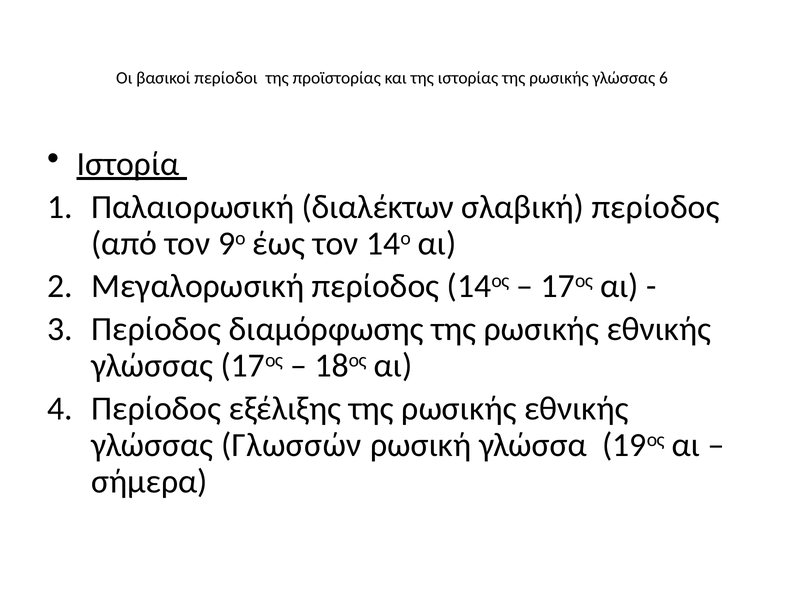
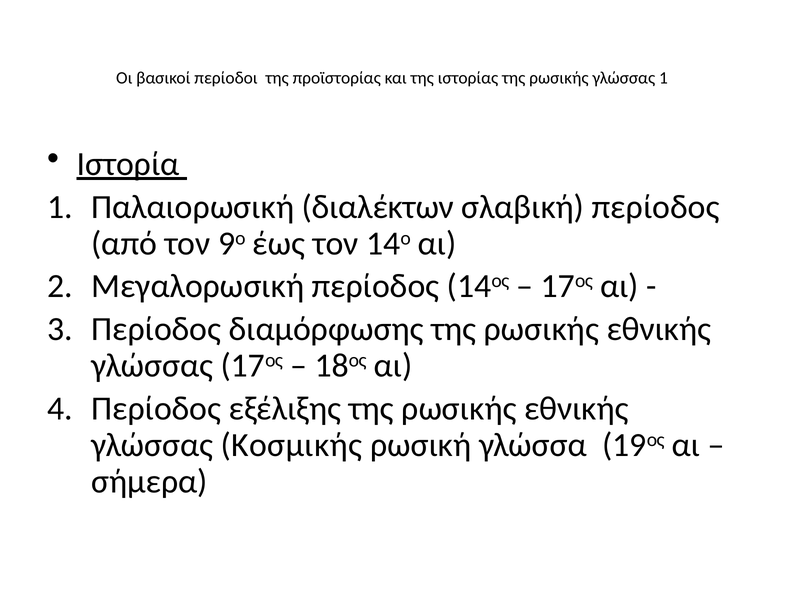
γλώσσας 6: 6 -> 1
Γλωσσών: Γλωσσών -> Κοσμικής
